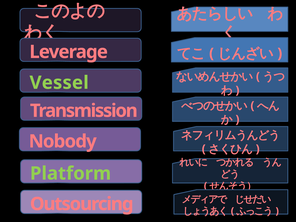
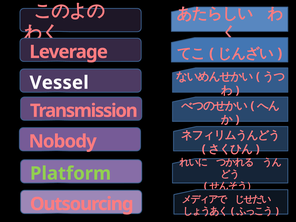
Vessel colour: light green -> white
